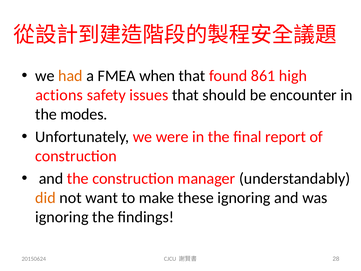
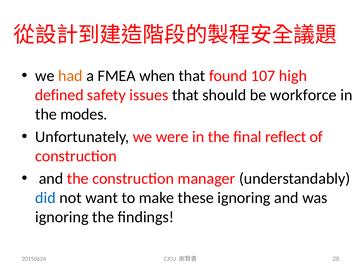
861: 861 -> 107
actions: actions -> defined
encounter: encounter -> workforce
report: report -> reflect
did colour: orange -> blue
